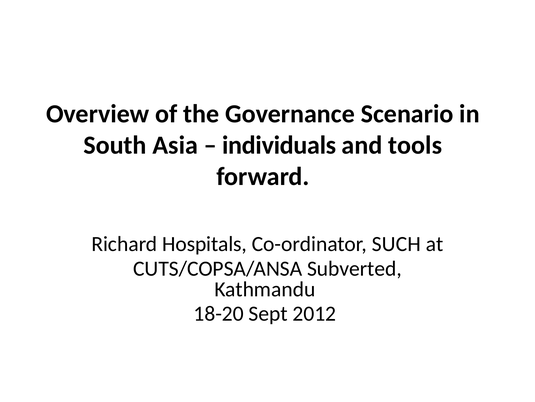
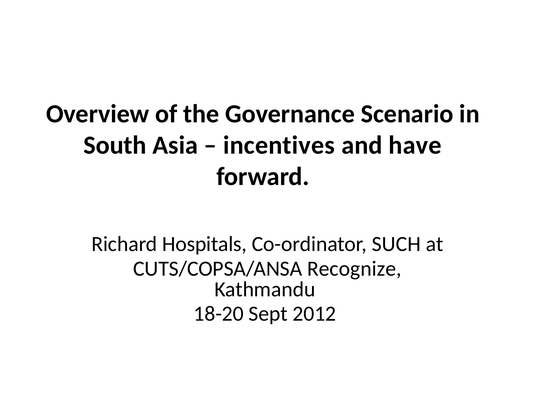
individuals: individuals -> incentives
tools: tools -> have
Subverted: Subverted -> Recognize
